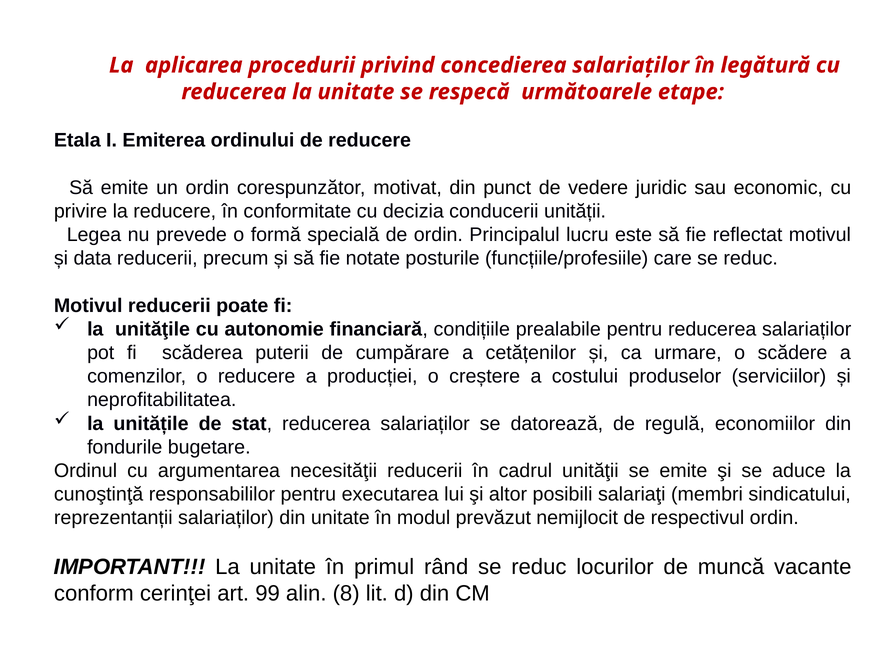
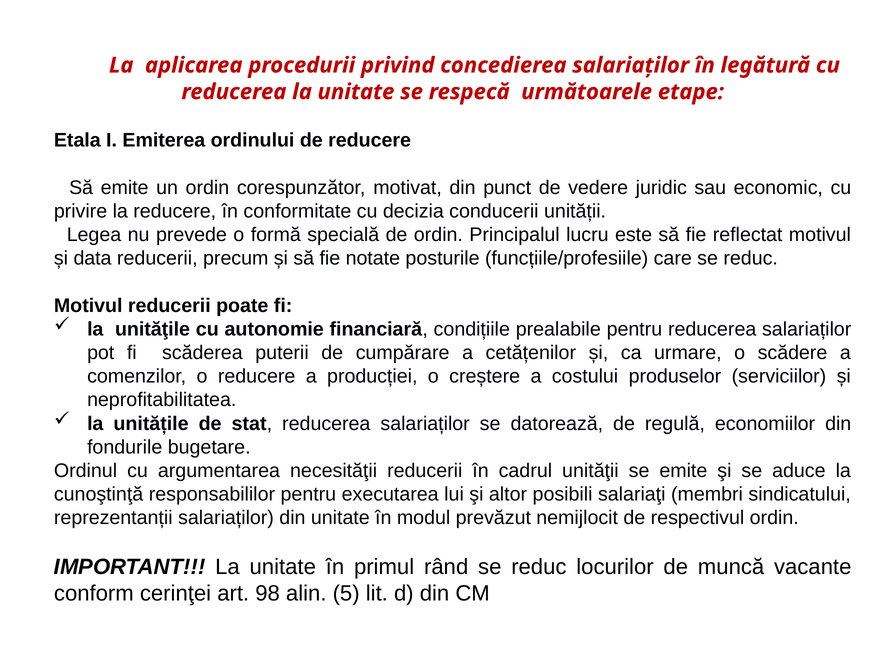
99: 99 -> 98
8: 8 -> 5
